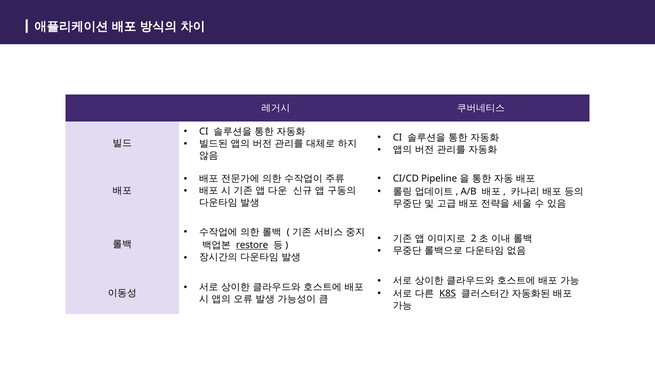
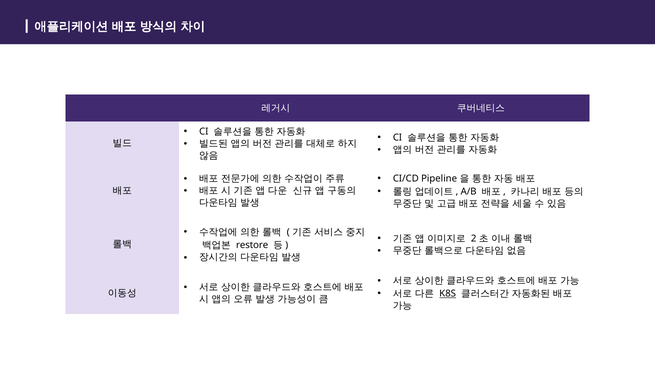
restore underline: present -> none
